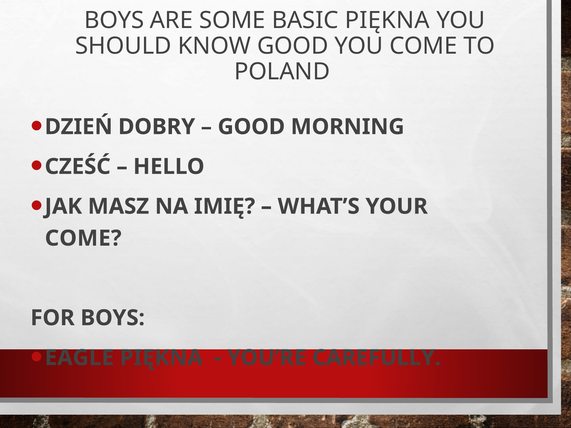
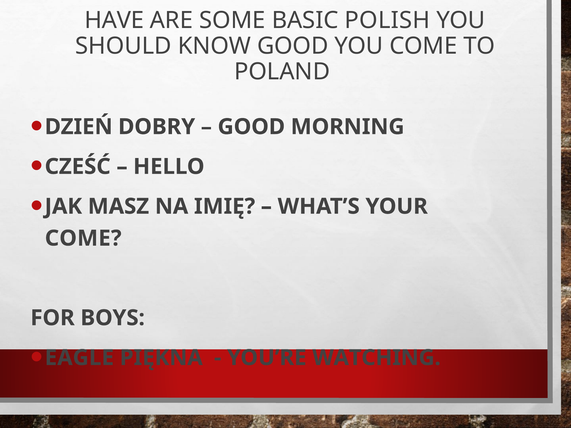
BOYS at (114, 20): BOYS -> HAVE
BASIC PIĘKNA: PIĘKNA -> POLISH
CAREFULLY: CAREFULLY -> WATCHING
